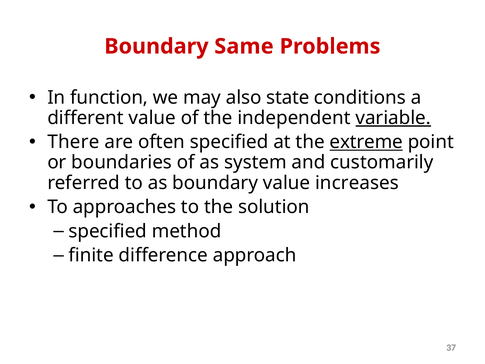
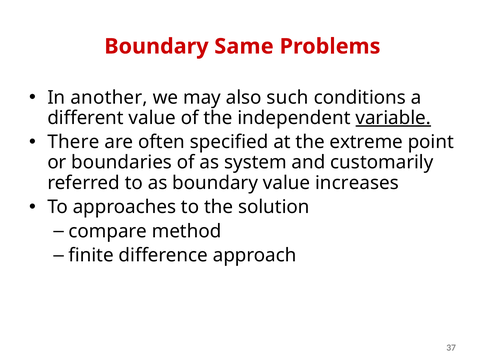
function: function -> another
state: state -> such
extreme underline: present -> none
specified at (108, 231): specified -> compare
